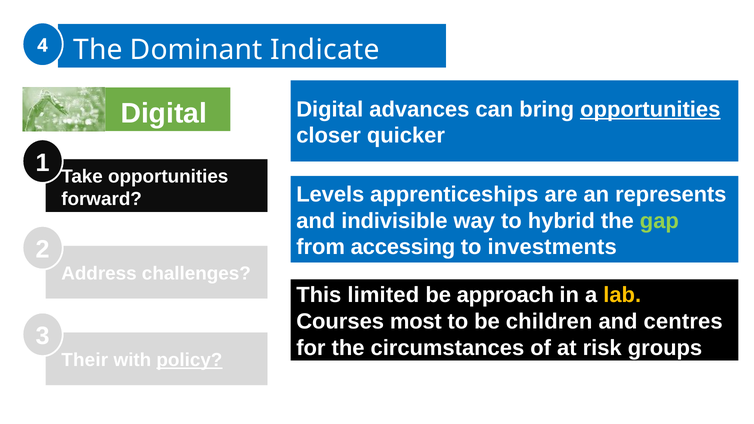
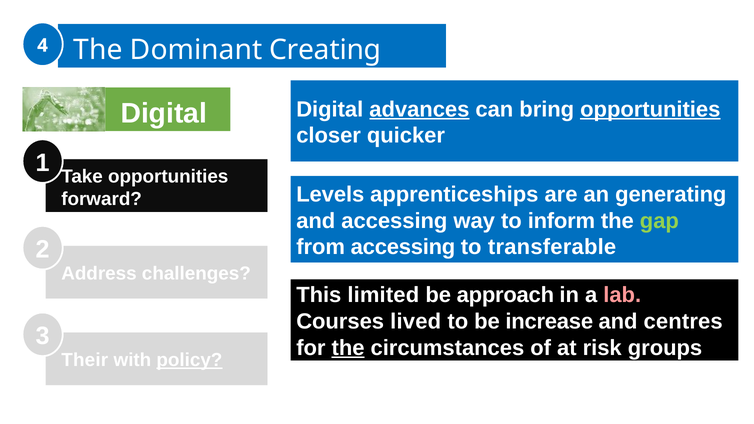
Indicate: Indicate -> Creating
advances underline: none -> present
represents: represents -> generating
and indivisible: indivisible -> accessing
hybrid: hybrid -> inform
investments: investments -> transferable
lab colour: yellow -> pink
most: most -> lived
children: children -> increase
the at (348, 348) underline: none -> present
